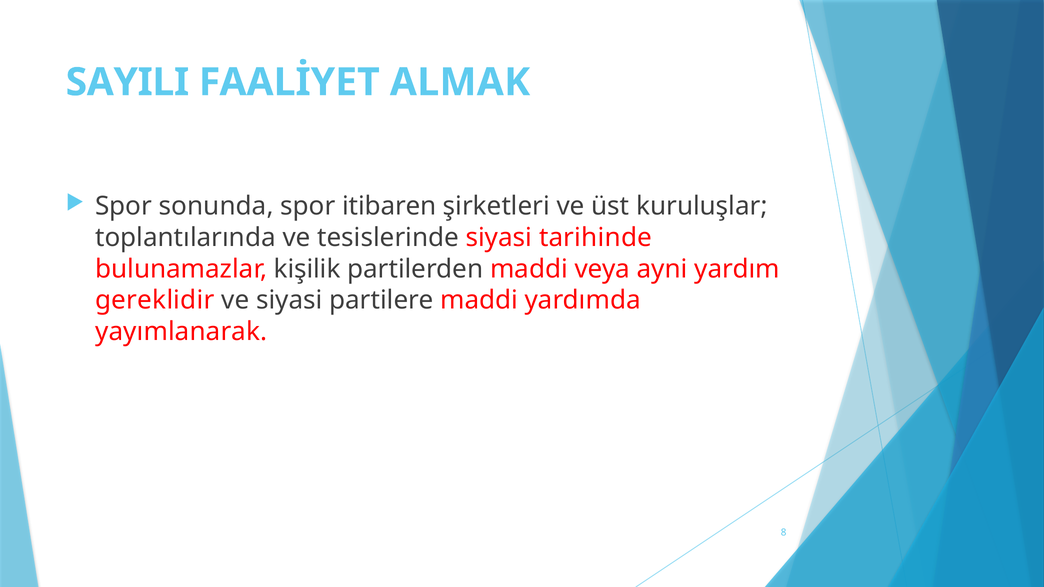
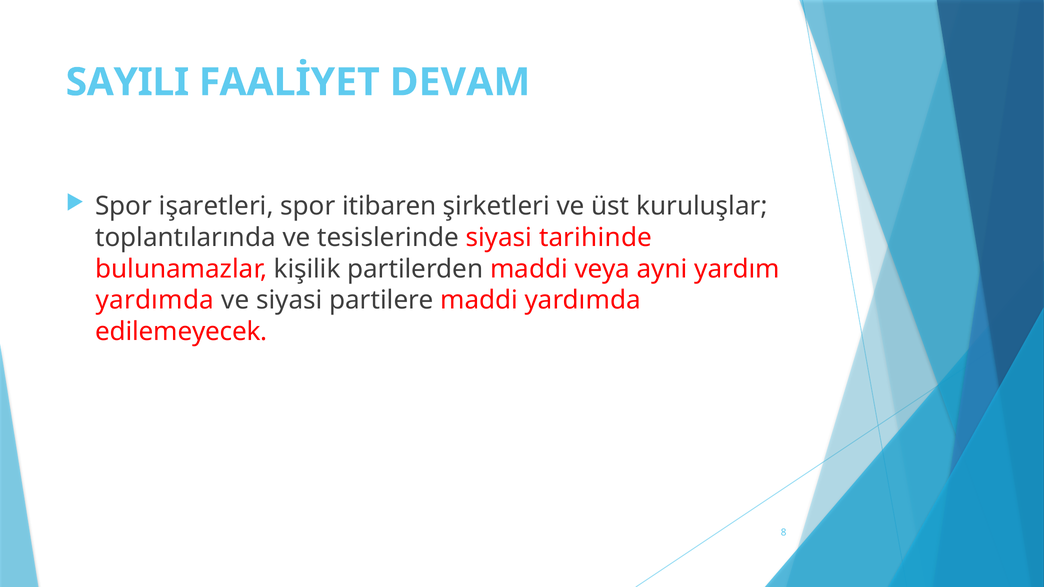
ALMAK: ALMAK -> DEVAM
sonunda: sonunda -> işaretleri
gereklidir at (155, 300): gereklidir -> yardımda
yayımlanarak: yayımlanarak -> edilemeyecek
